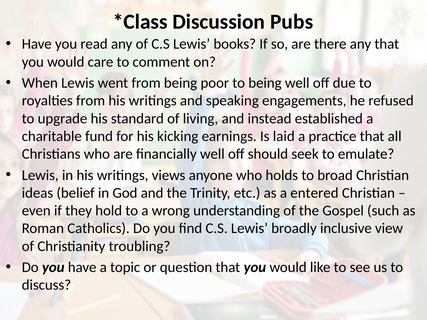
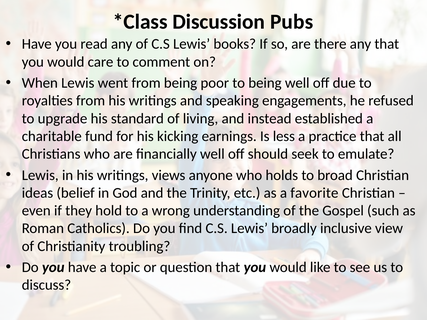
laid: laid -> less
entered: entered -> favorite
